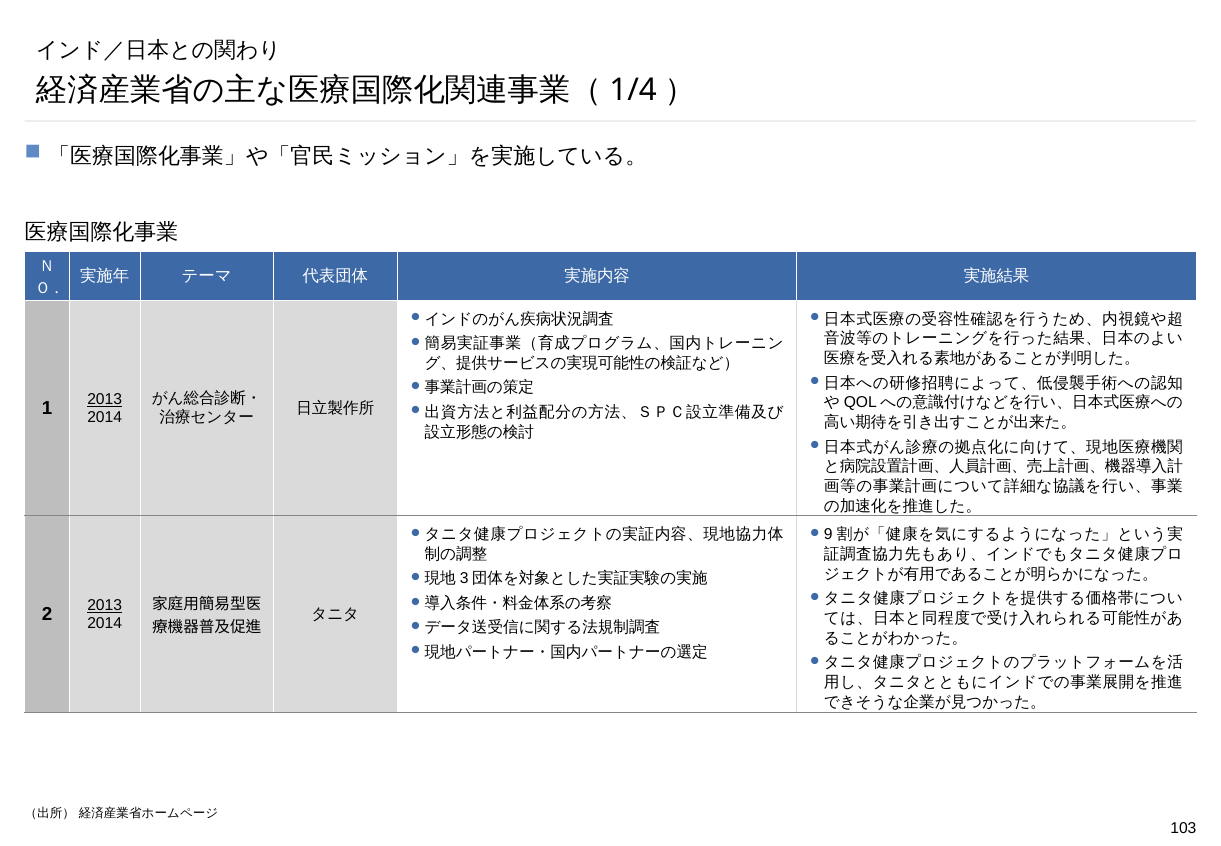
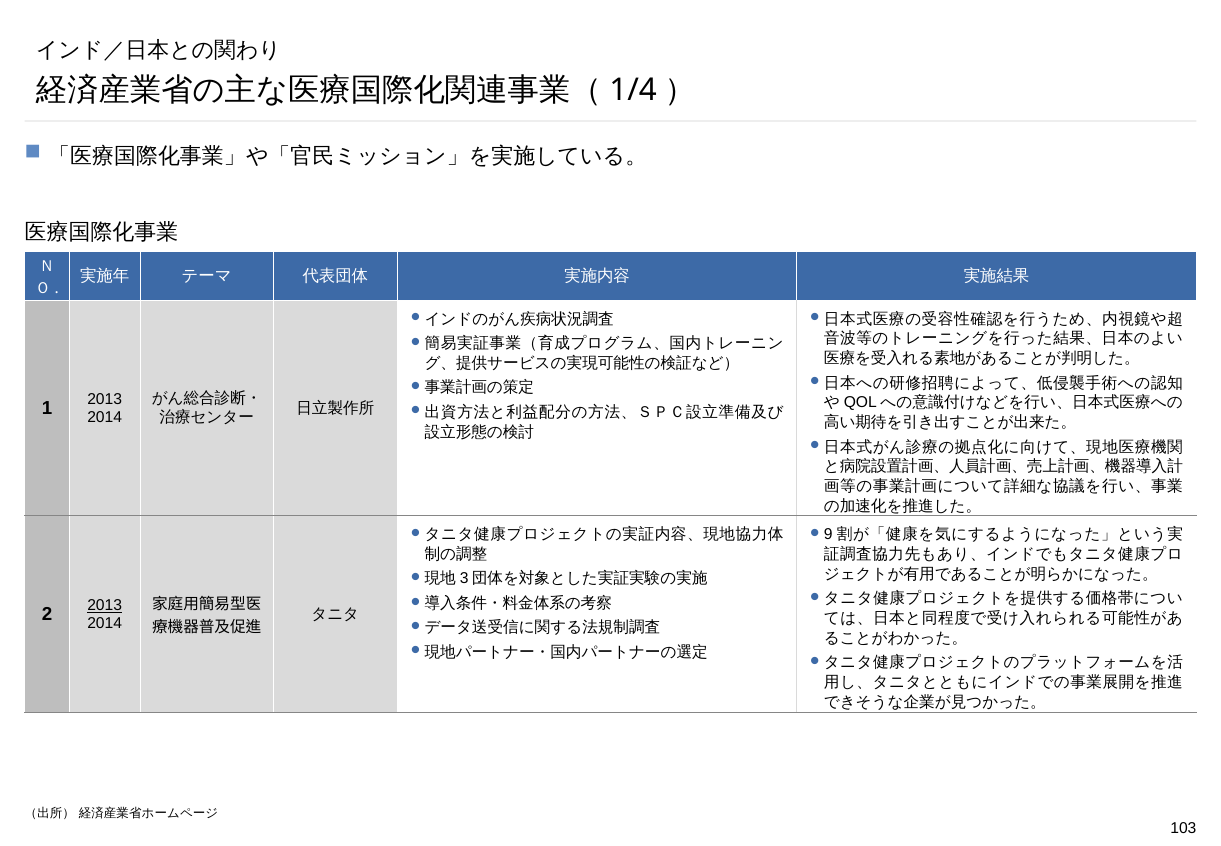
2013 at (105, 399) underline: present -> none
